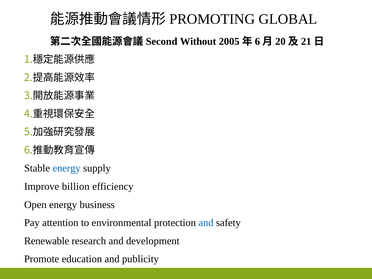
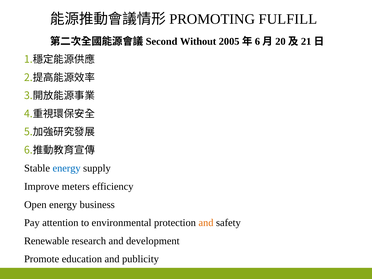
GLOBAL: GLOBAL -> FULFILL
billion: billion -> meters
and at (206, 223) colour: blue -> orange
